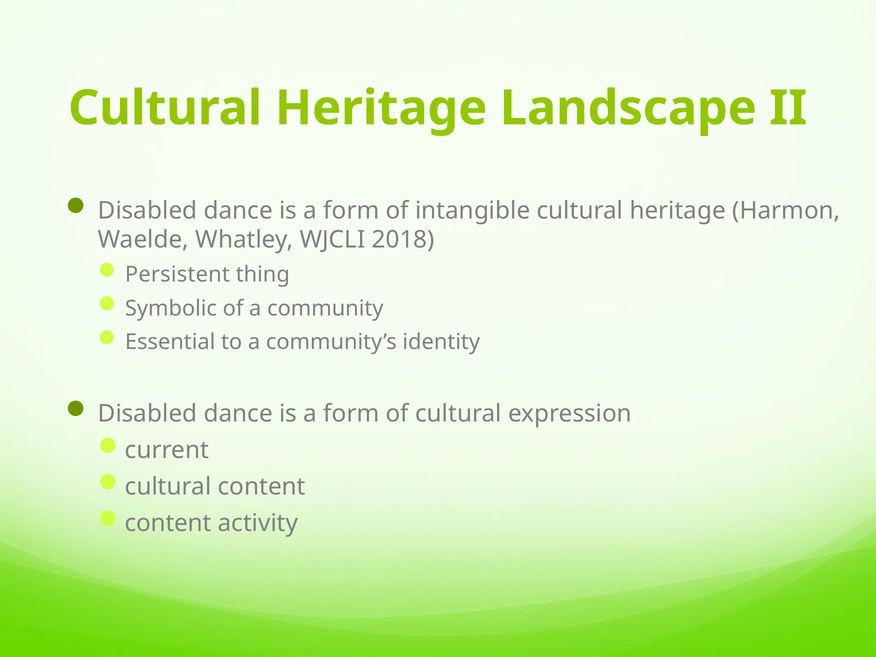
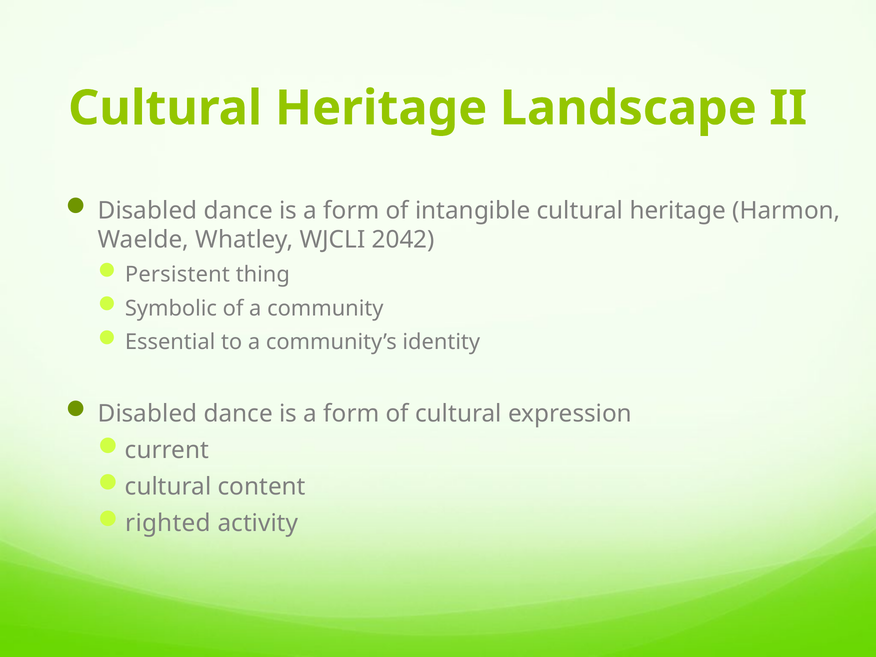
2018: 2018 -> 2042
content at (168, 523): content -> righted
